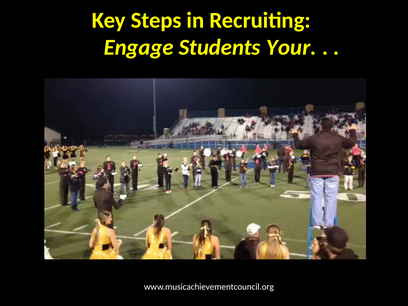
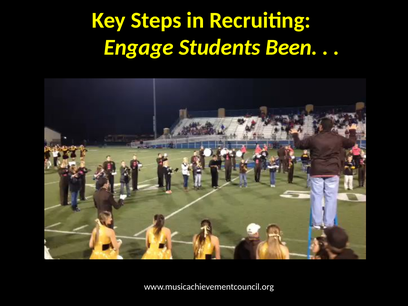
Your: Your -> Been
